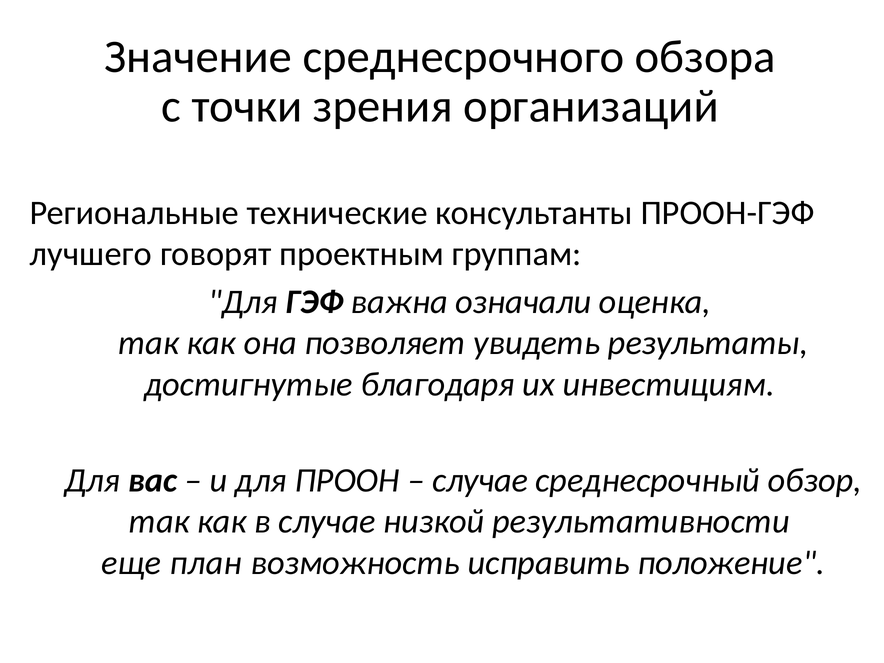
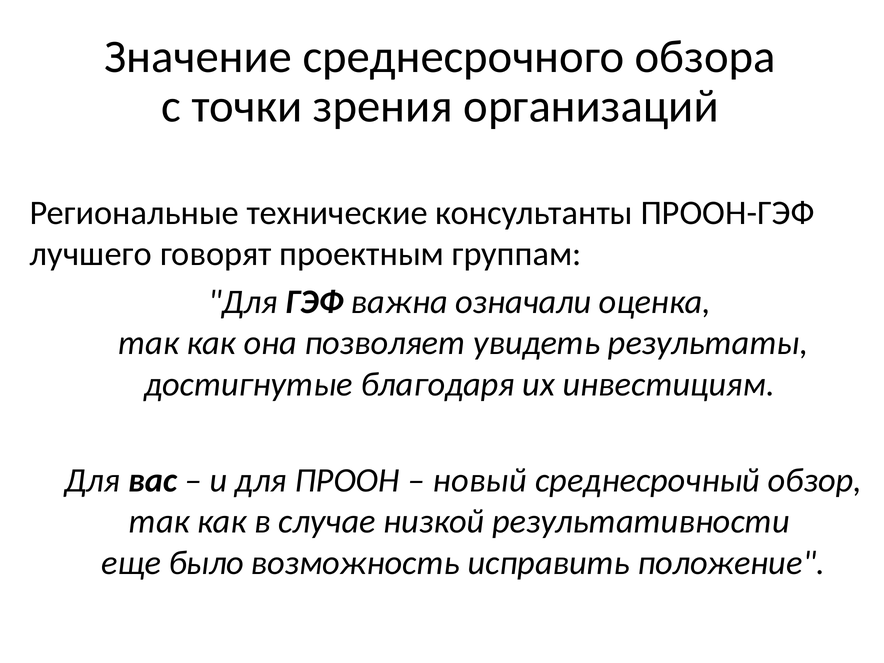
случае at (480, 480): случае -> новый
план: план -> было
